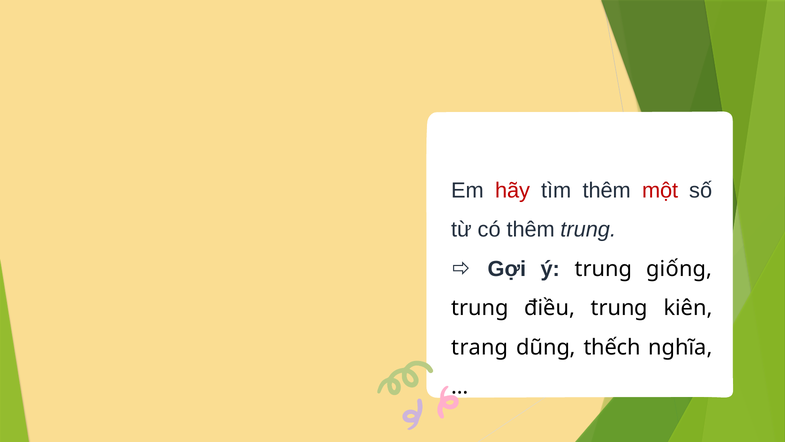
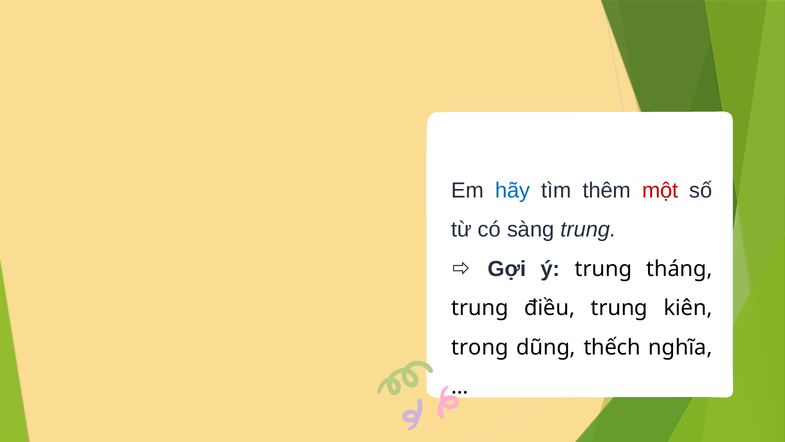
hãy colour: red -> blue
có thêm: thêm -> sàng
giống: giống -> tháng
trang: trang -> trọng
